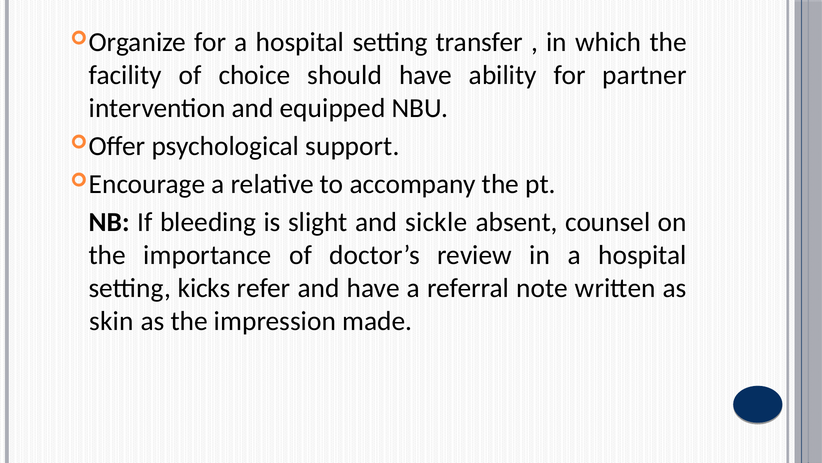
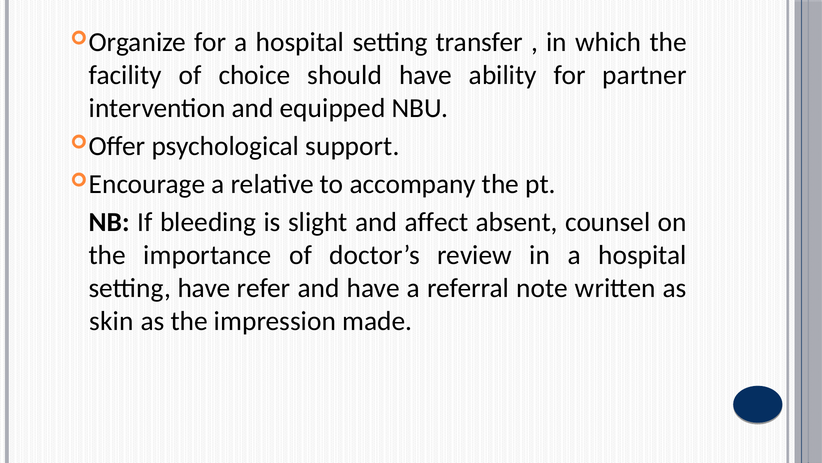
sickle: sickle -> affect
setting kicks: kicks -> have
